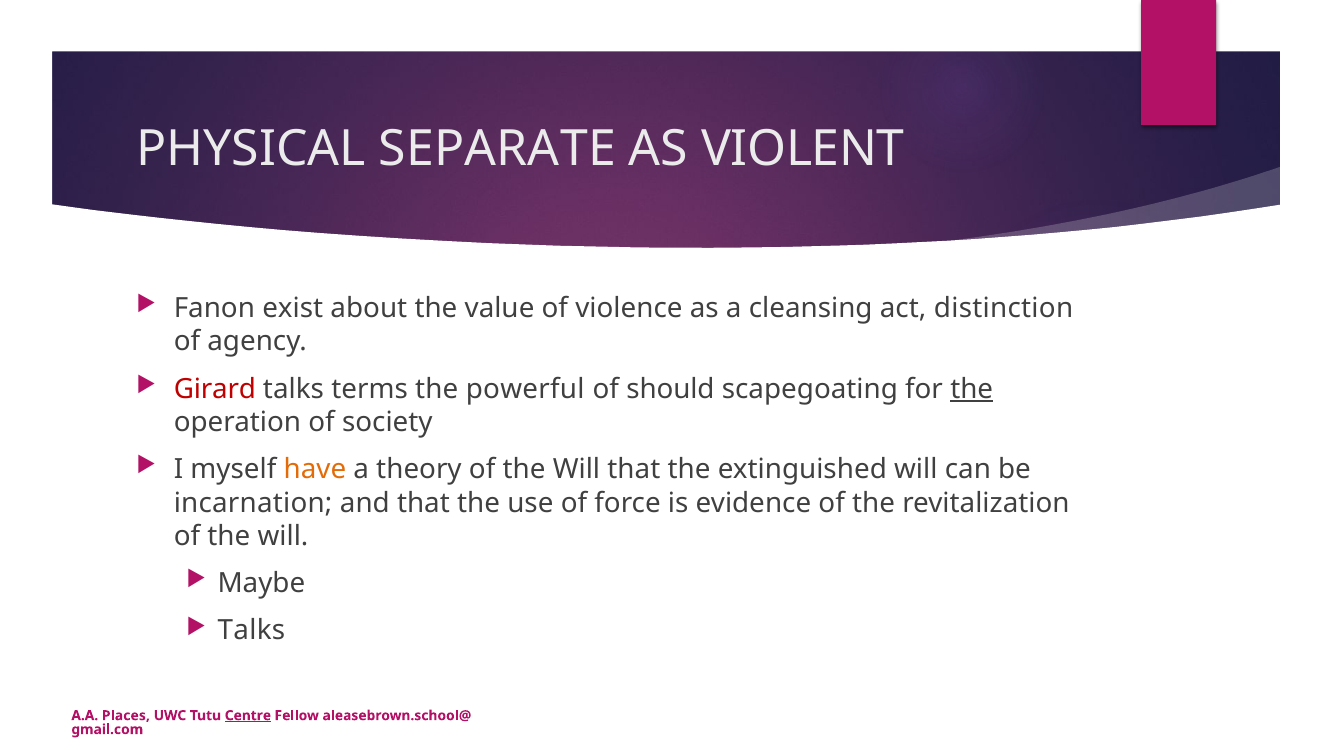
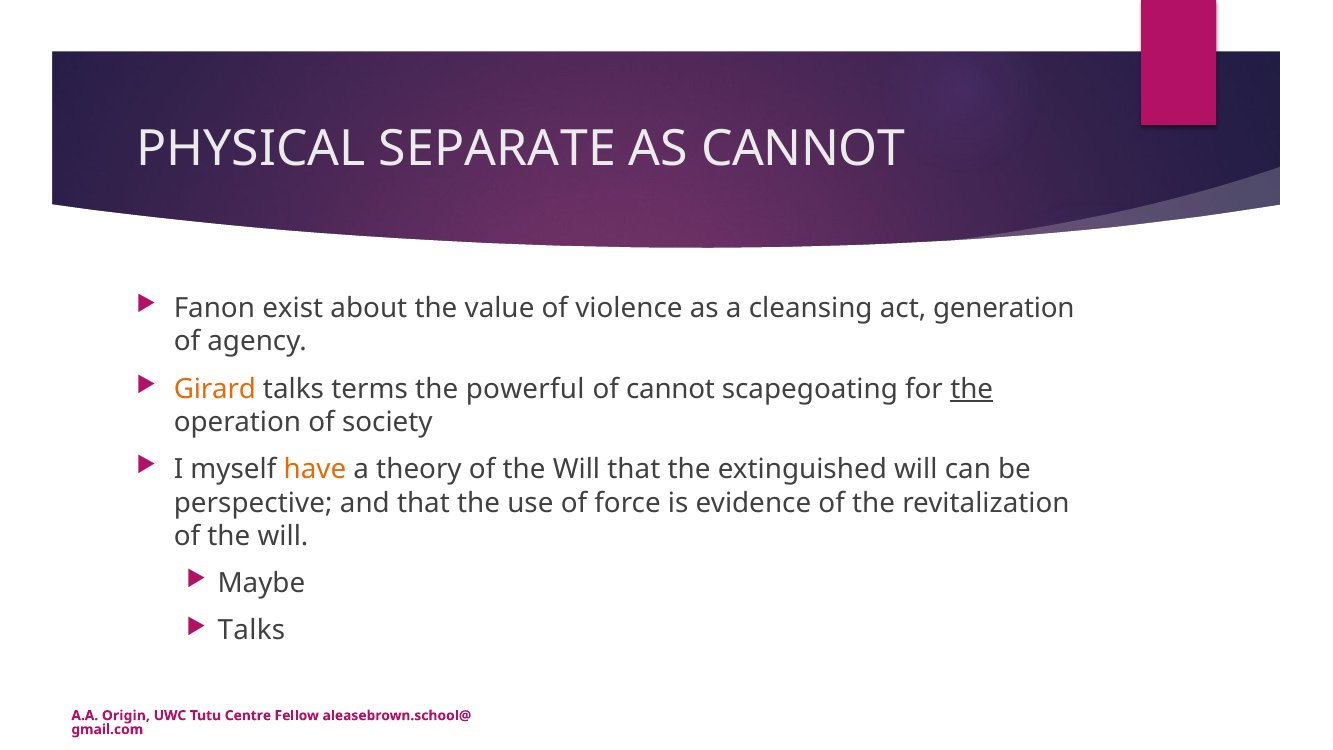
AS VIOLENT: VIOLENT -> CANNOT
distinction: distinction -> generation
Girard colour: red -> orange
of should: should -> cannot
incarnation: incarnation -> perspective
Places: Places -> Origin
Centre underline: present -> none
